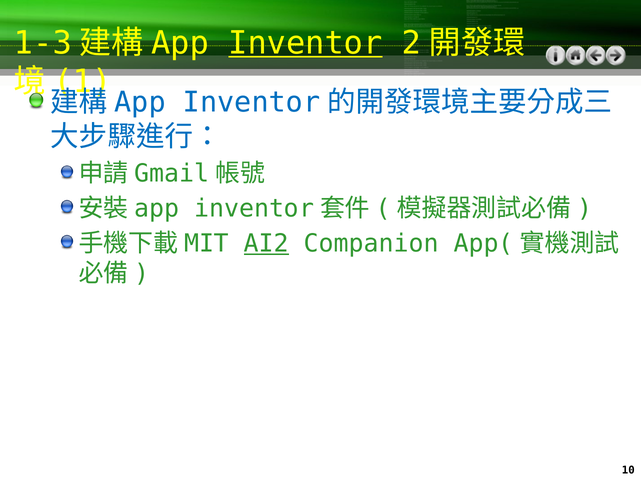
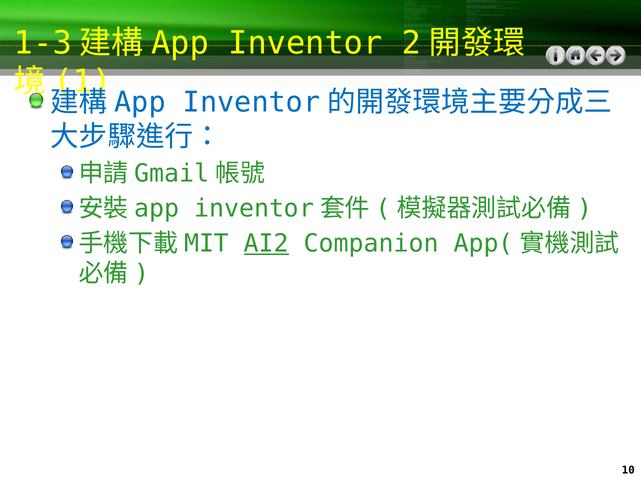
Inventor underline: present -> none
